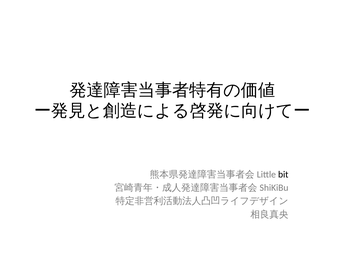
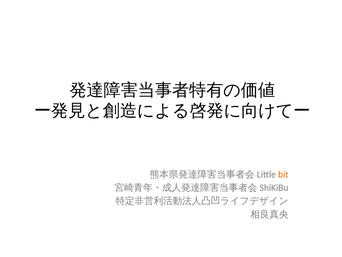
bit colour: black -> orange
